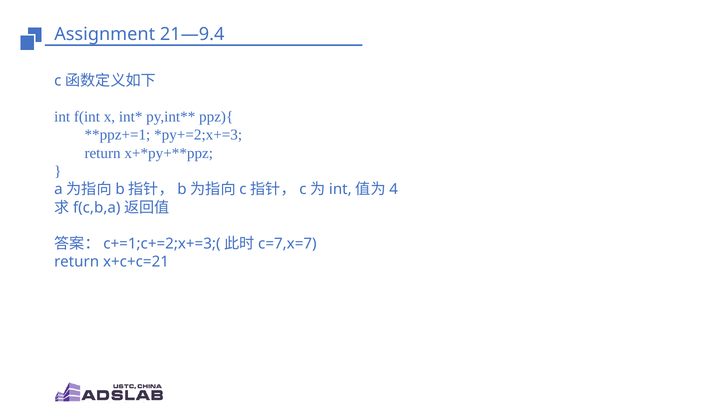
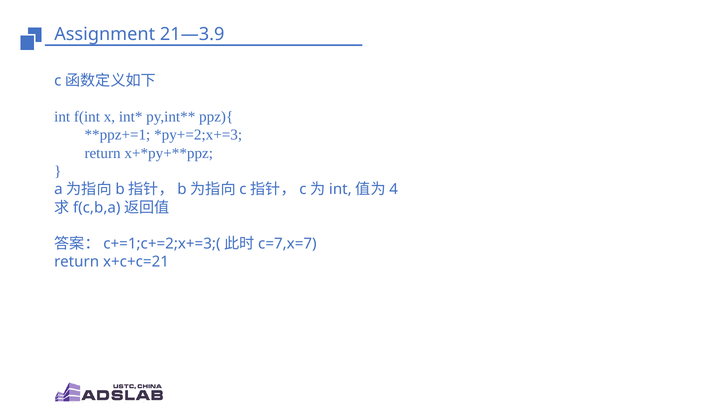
21—9.4: 21—9.4 -> 21—3.9
